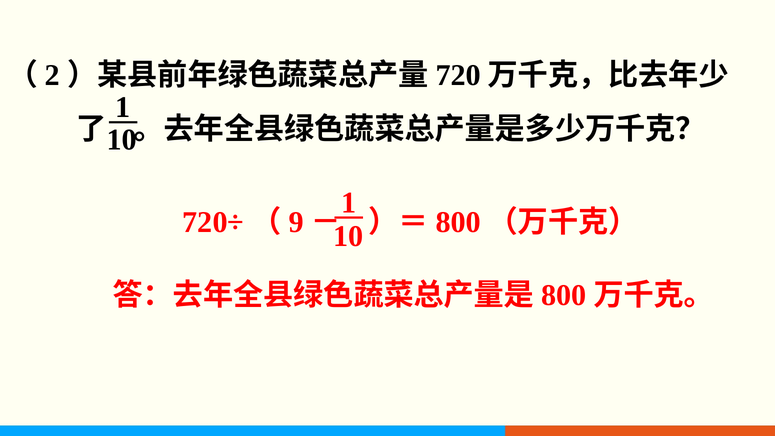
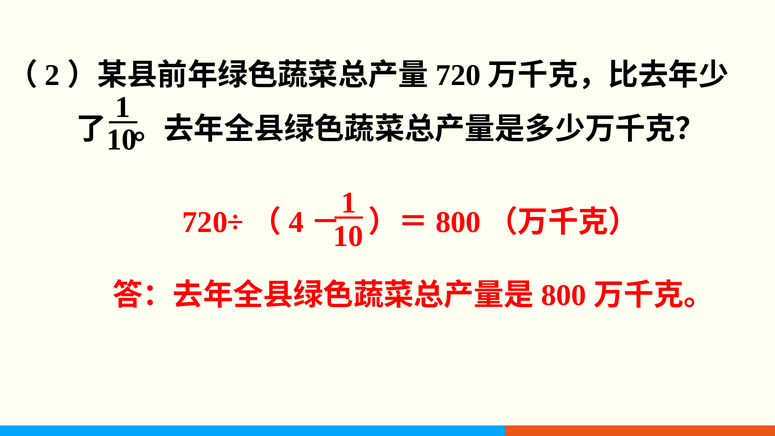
9: 9 -> 4
